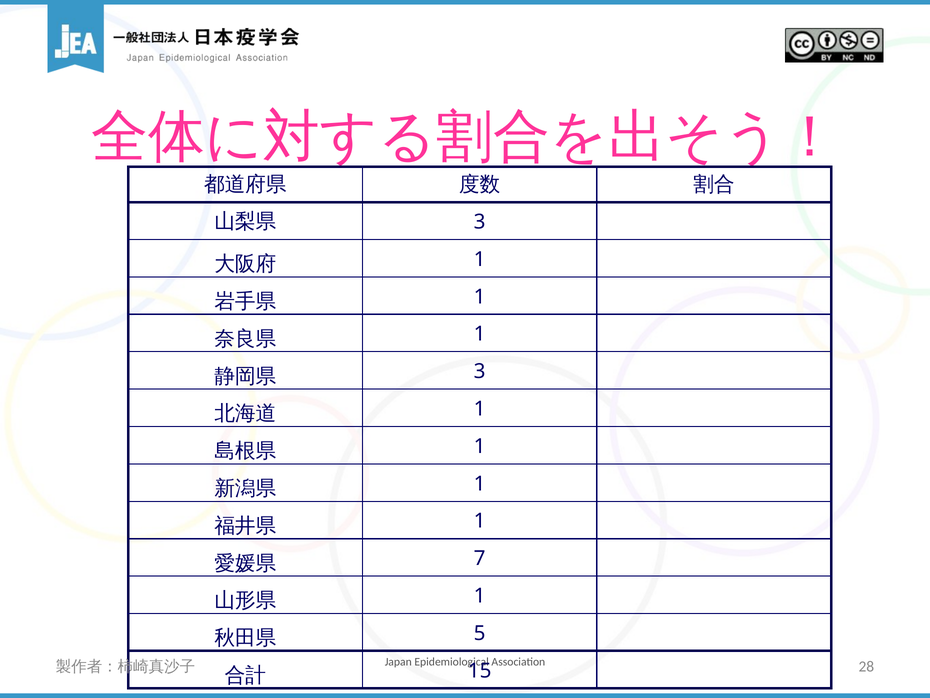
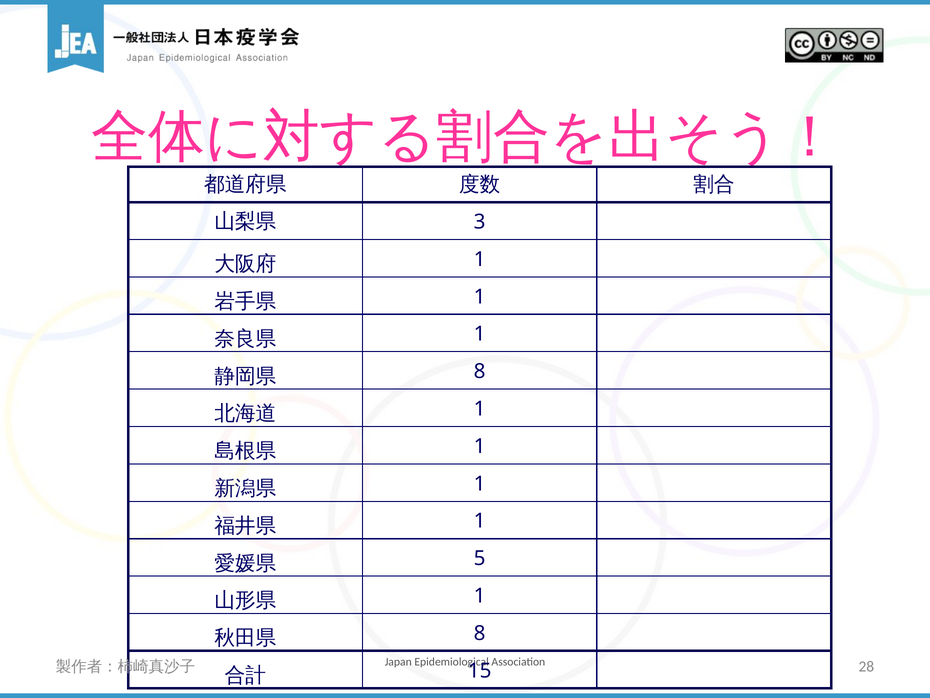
3 at (480, 371): 3 -> 8
7: 7 -> 5
5 at (480, 633): 5 -> 8
